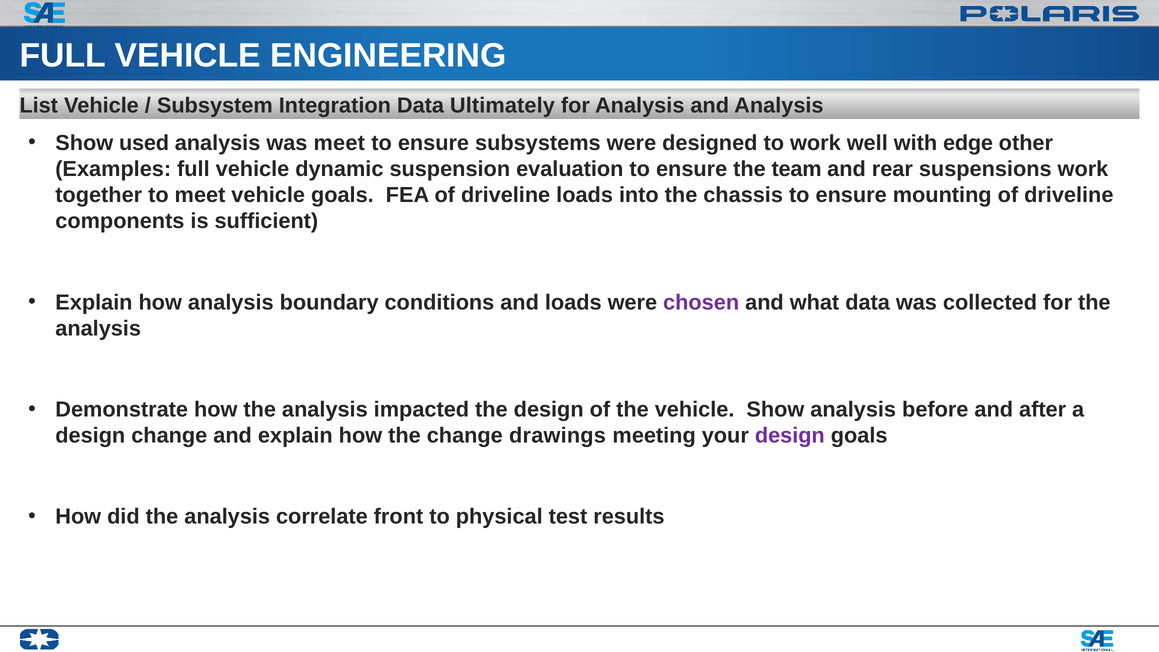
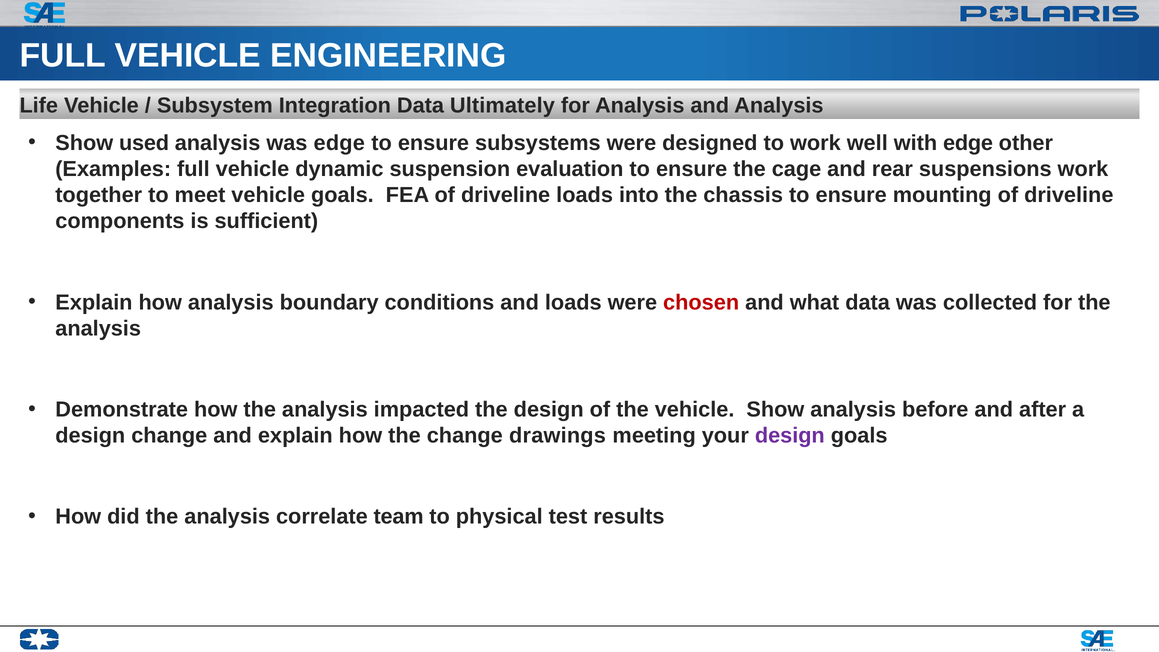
List: List -> Life
was meet: meet -> edge
team: team -> cage
chosen colour: purple -> red
front: front -> team
